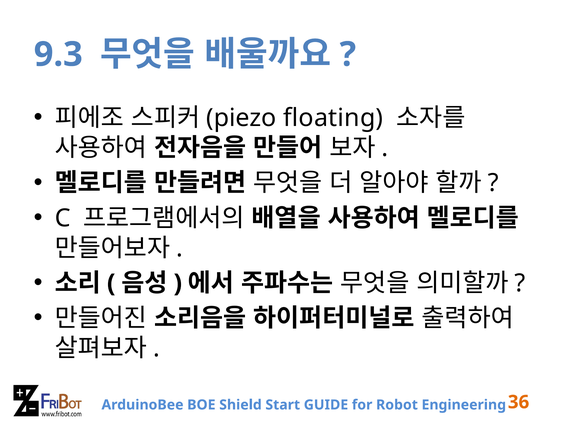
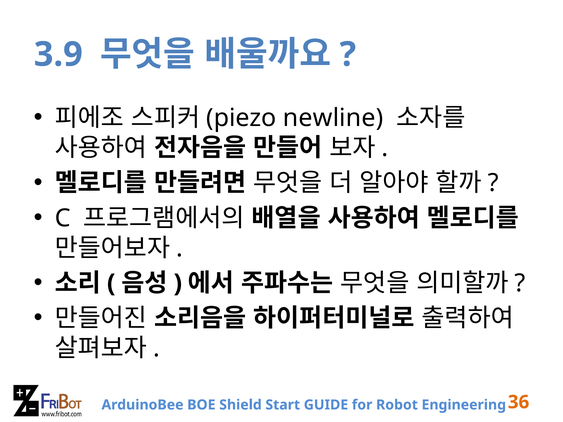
9.3: 9.3 -> 3.9
floating: floating -> newline
